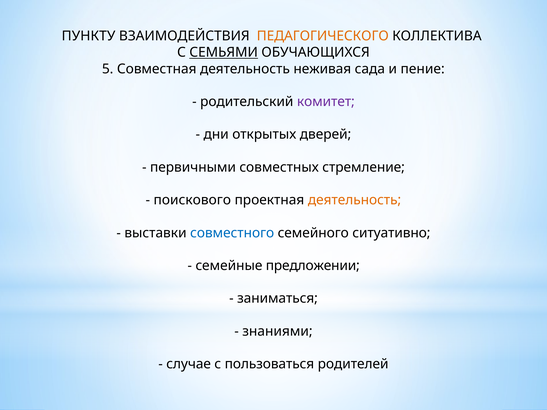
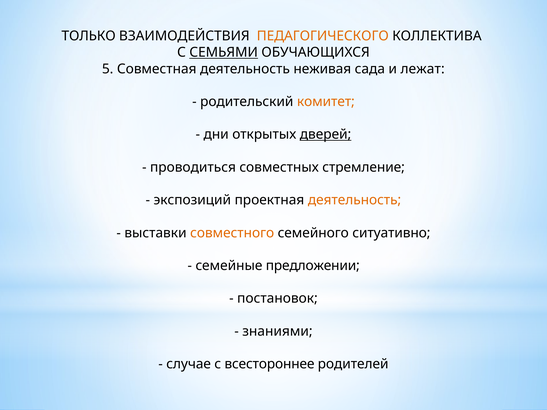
ПУНКТУ: ПУНКТУ -> ТОЛЬКО
пение: пение -> лежат
комитет colour: purple -> orange
дверей underline: none -> present
первичными: первичными -> проводиться
поискового: поискового -> экспозиций
совместного colour: blue -> orange
заниматься: заниматься -> постановок
пользоваться: пользоваться -> всестороннее
